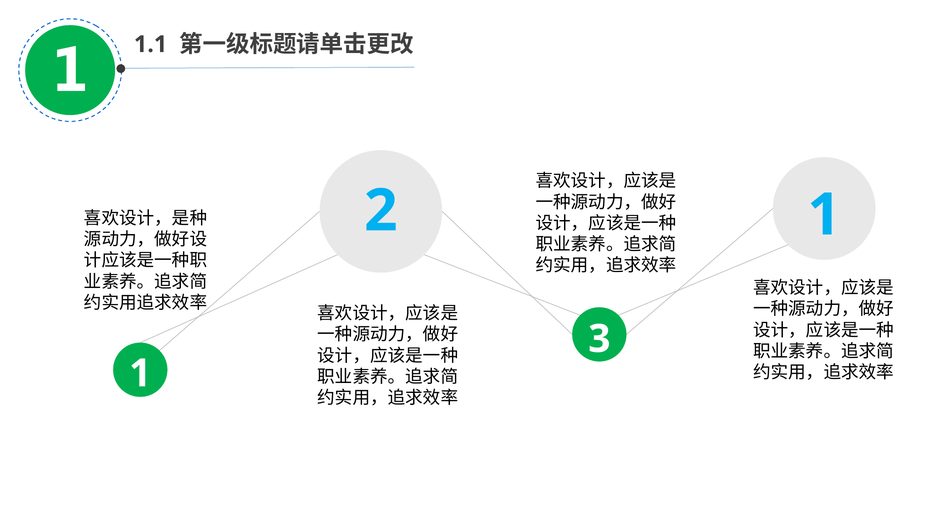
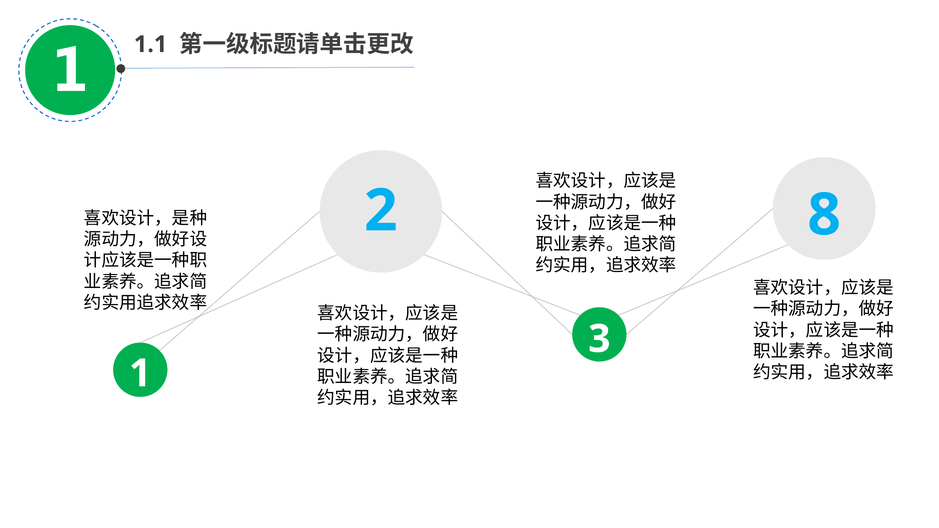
2 1: 1 -> 8
